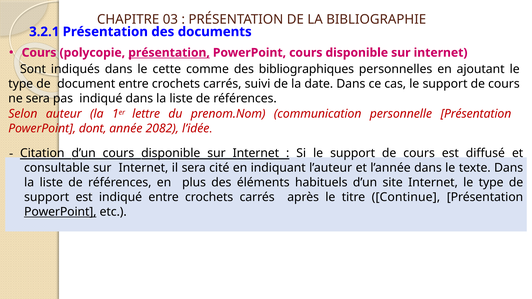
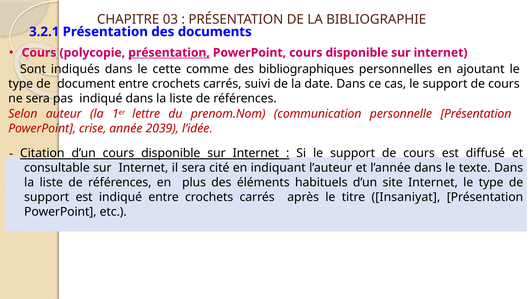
dont: dont -> crise
2082: 2082 -> 2039
Continue: Continue -> Insaniyat
PowerPoint at (60, 212) underline: present -> none
